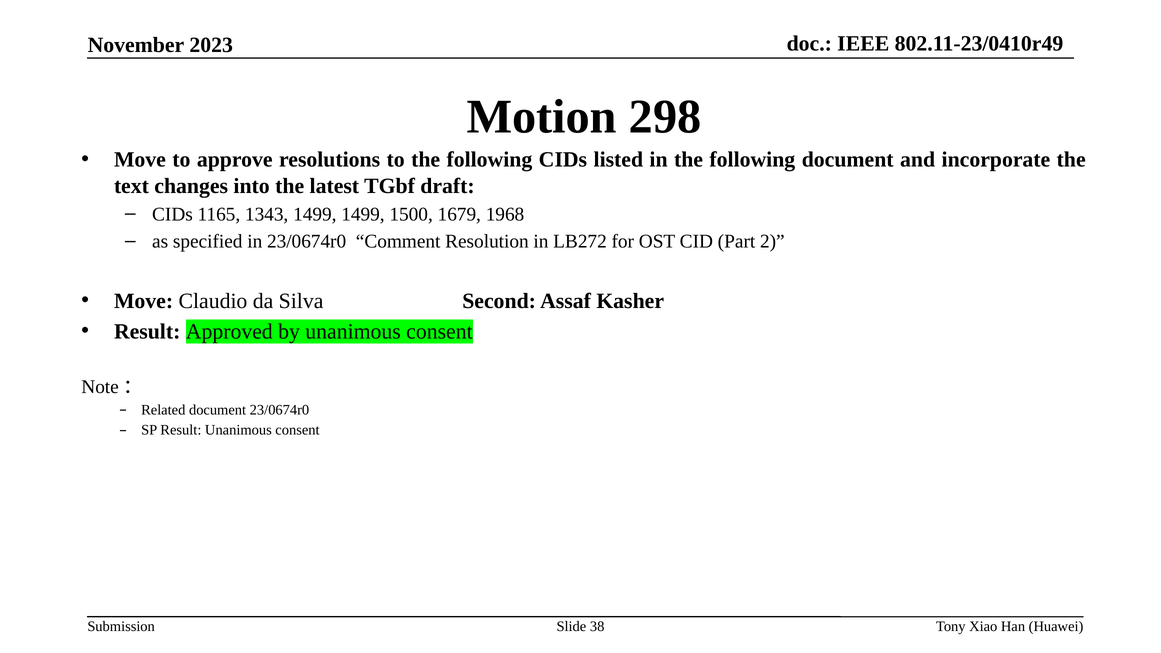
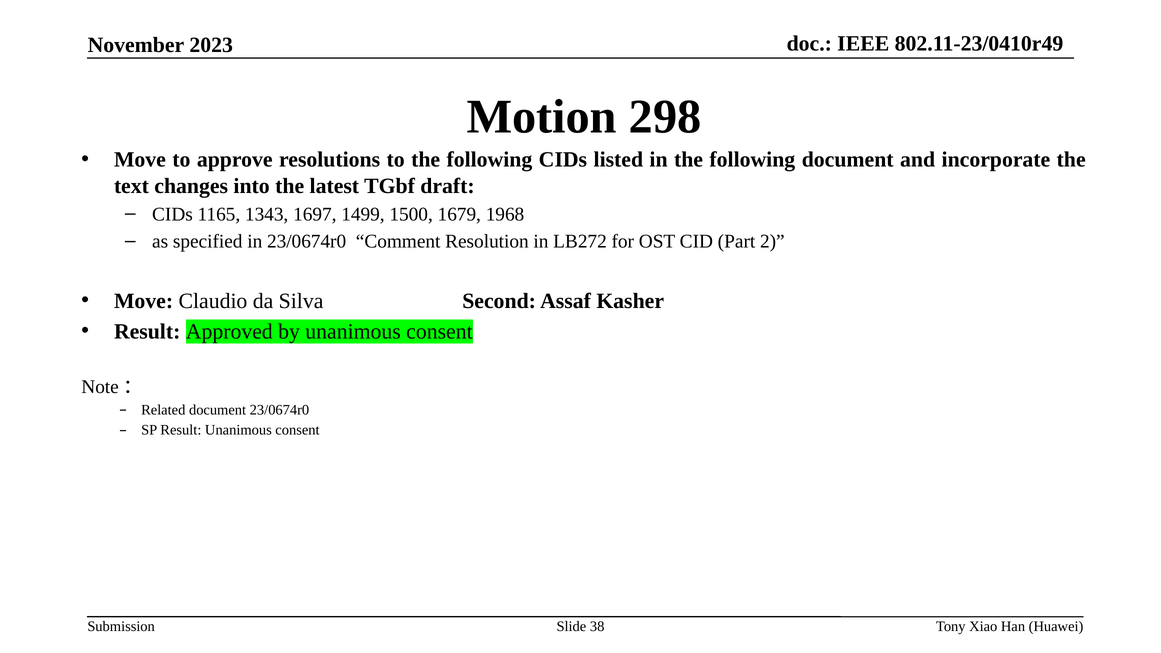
1343 1499: 1499 -> 1697
